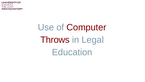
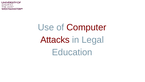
Throws: Throws -> Attacks
